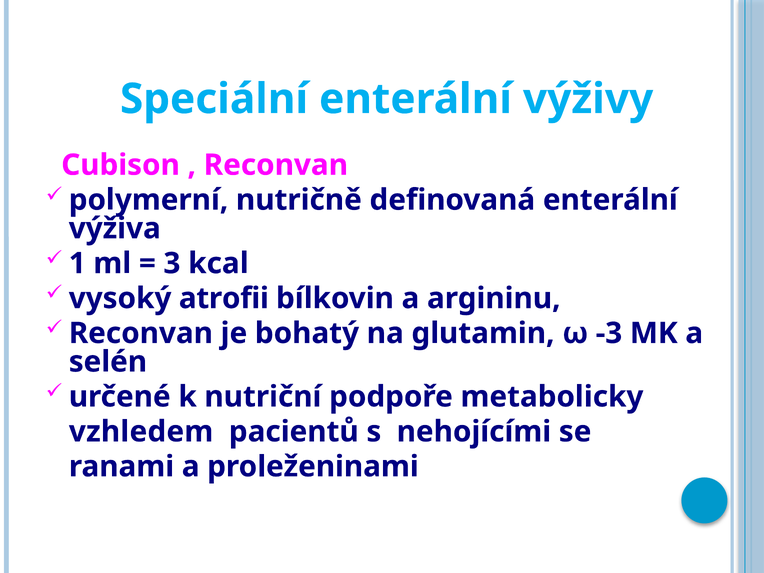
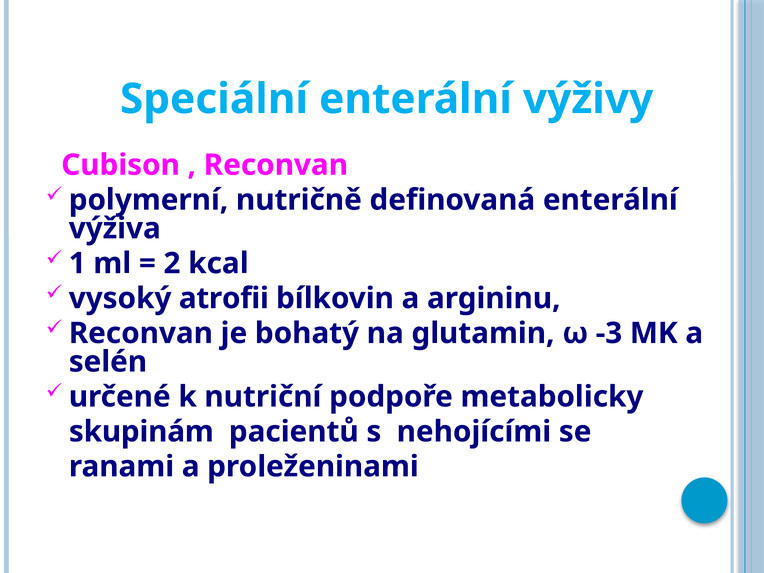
3: 3 -> 2
vzhledem: vzhledem -> skupinám
